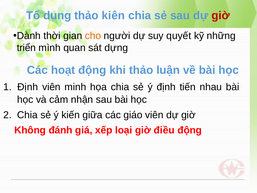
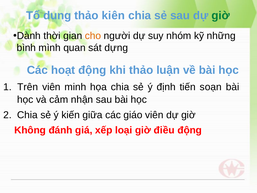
giờ at (221, 16) colour: red -> green
quyết: quyết -> nhóm
triển: triển -> bình
Định at (28, 87): Định -> Trên
nhau: nhau -> soạn
